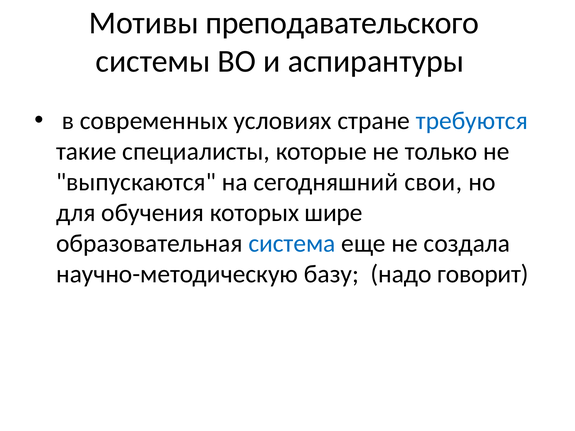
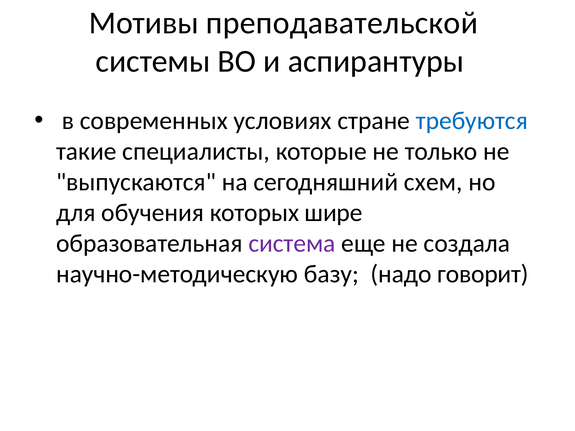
преподавательского: преподавательского -> преподавательской
свои: свои -> схем
система colour: blue -> purple
